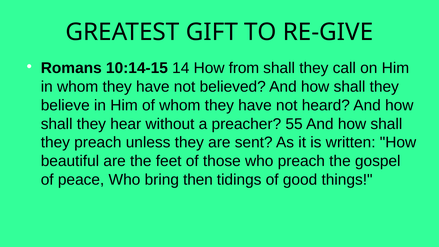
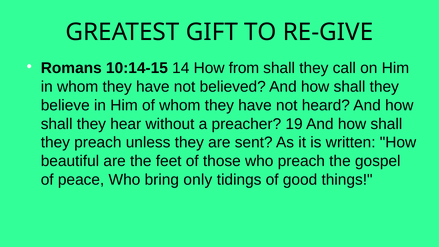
55: 55 -> 19
then: then -> only
